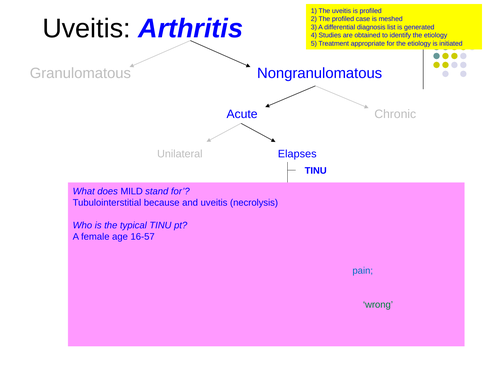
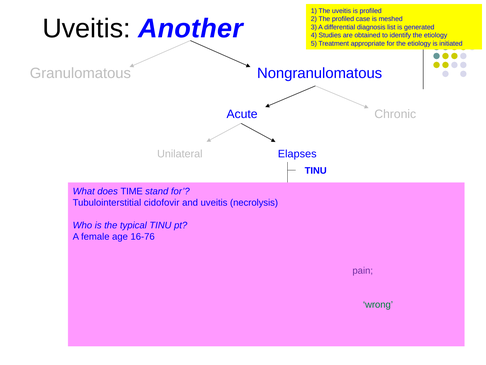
Arthritis: Arthritis -> Another
does MILD: MILD -> TIME
Tubulointerstitial because: because -> cidofovir
16-57: 16-57 -> 16-76
pain colour: blue -> purple
